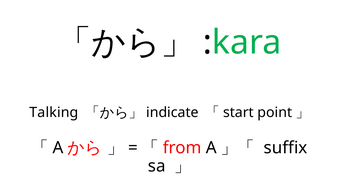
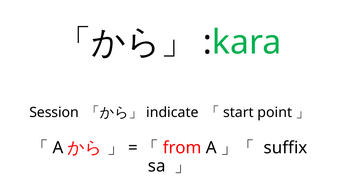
Talking: Talking -> Session
